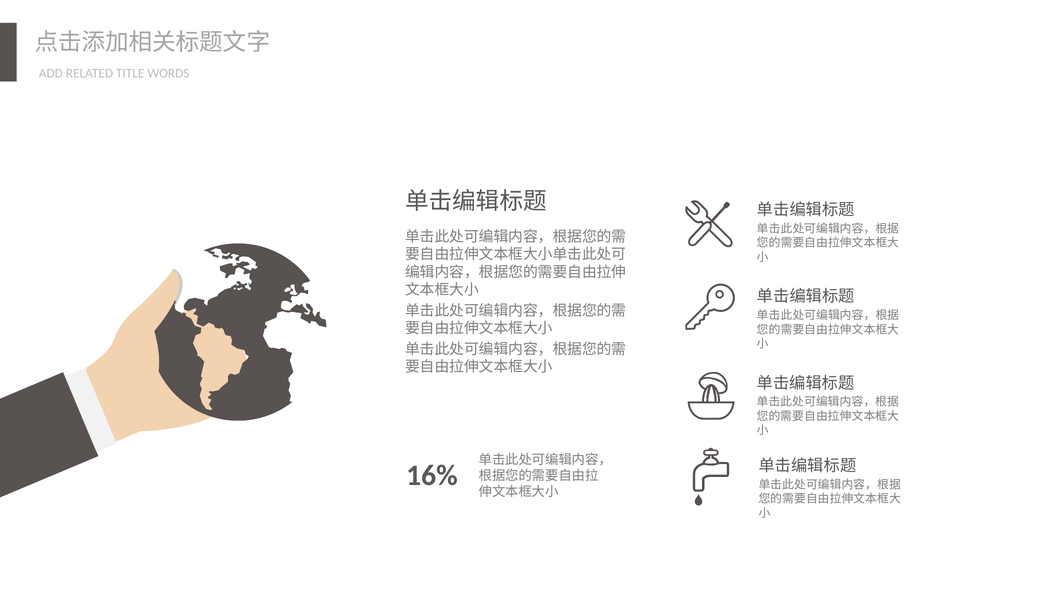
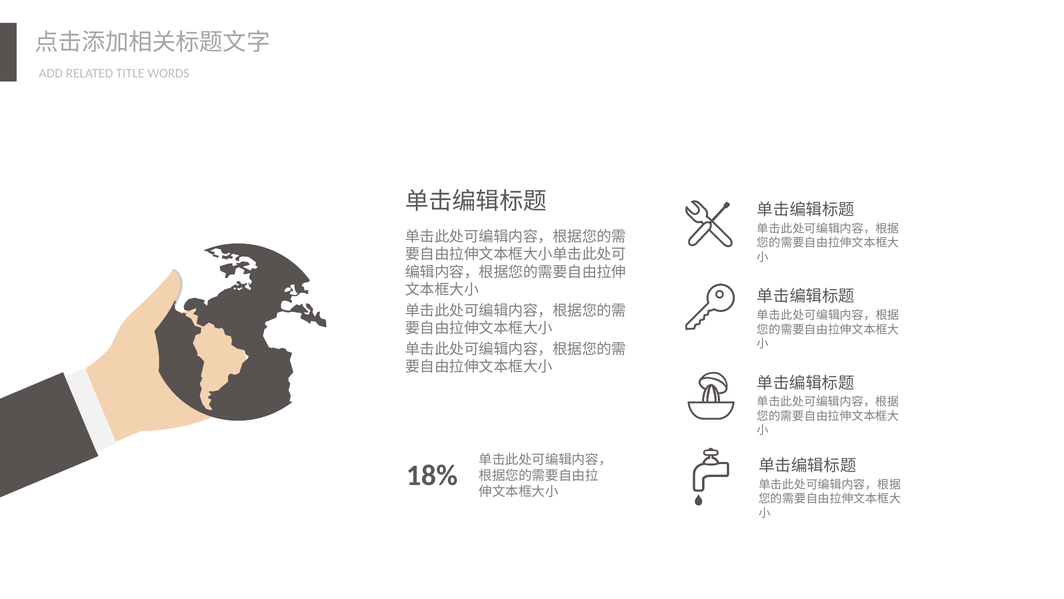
16%: 16% -> 18%
